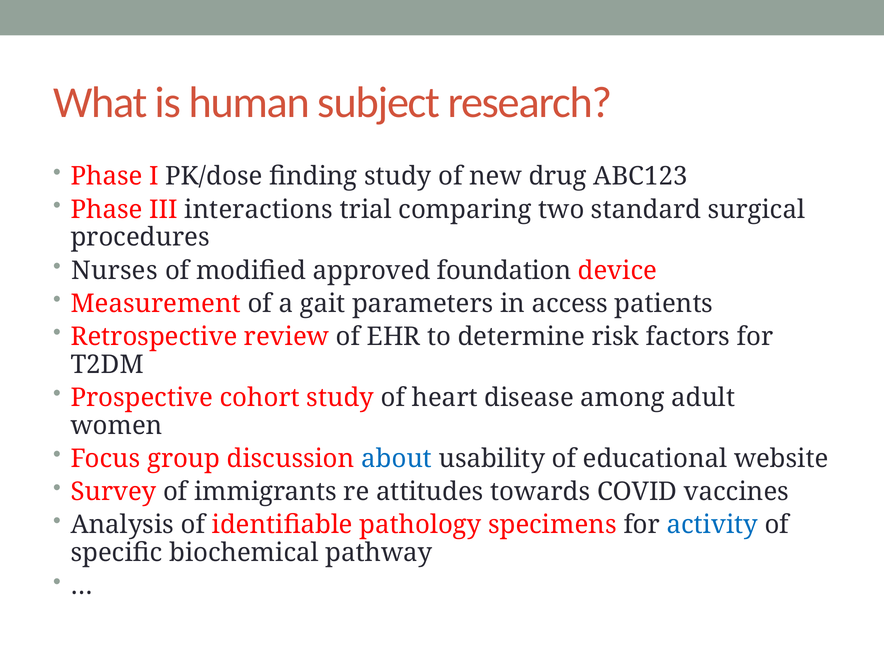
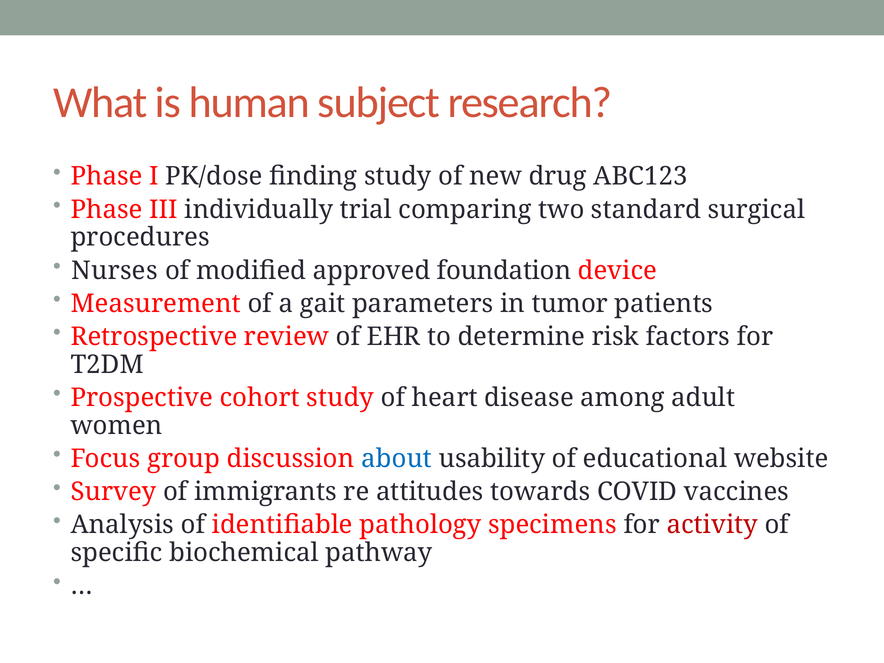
interactions: interactions -> individually
access: access -> tumor
activity colour: blue -> red
